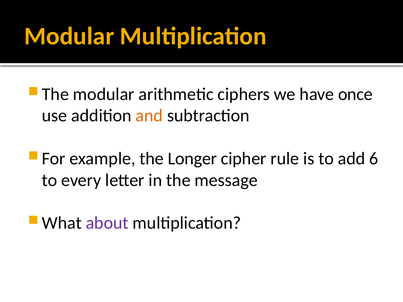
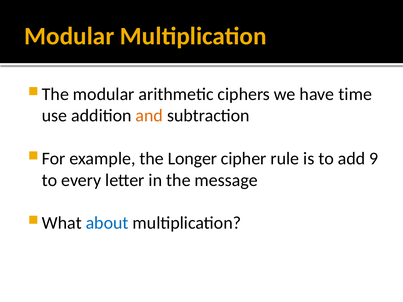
once: once -> time
6: 6 -> 9
about colour: purple -> blue
